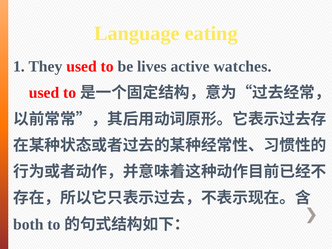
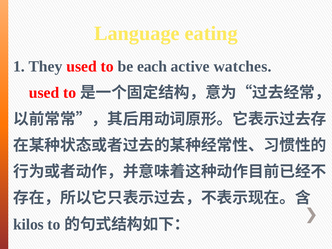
lives: lives -> each
both: both -> kilos
